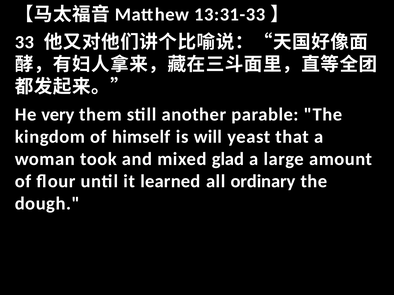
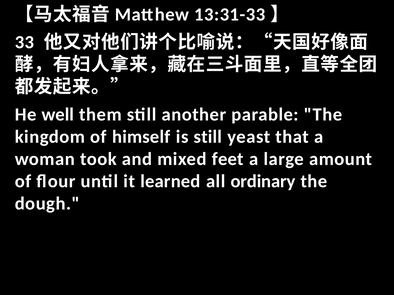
very: very -> well
is will: will -> still
glad: glad -> feet
